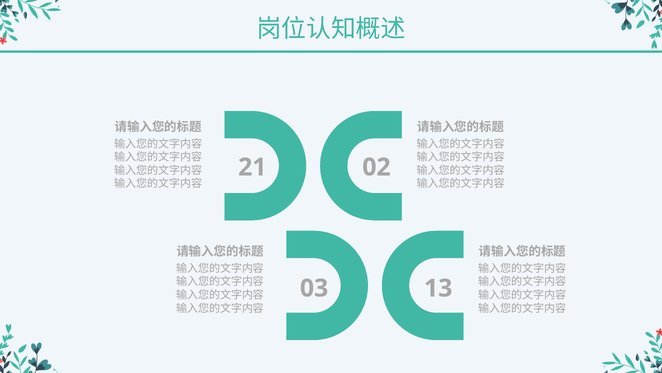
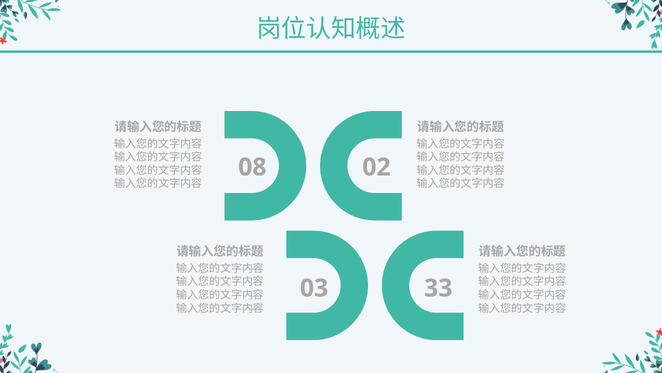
21: 21 -> 08
13: 13 -> 33
